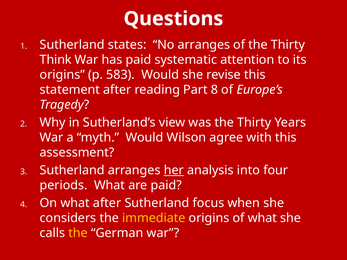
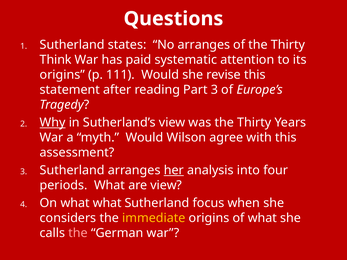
583: 583 -> 111
Part 8: 8 -> 3
Why underline: none -> present
are paid: paid -> view
what after: after -> what
the at (78, 233) colour: yellow -> pink
